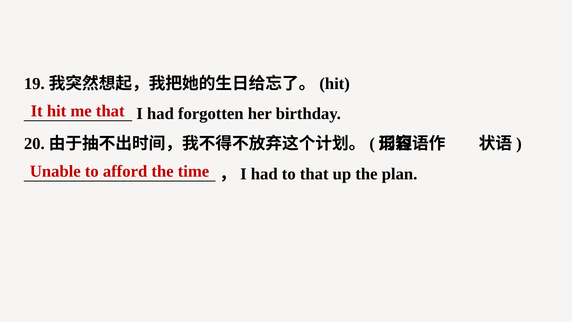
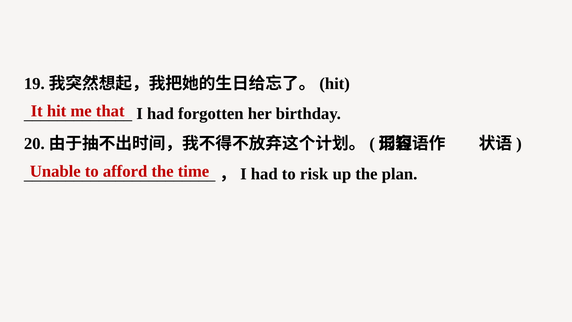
to that: that -> risk
